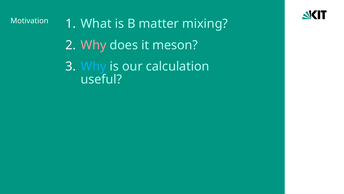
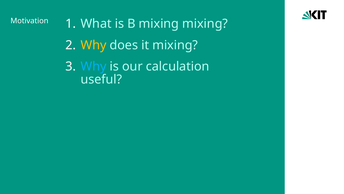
B matter: matter -> mixing
Why at (93, 45) colour: pink -> yellow
it meson: meson -> mixing
